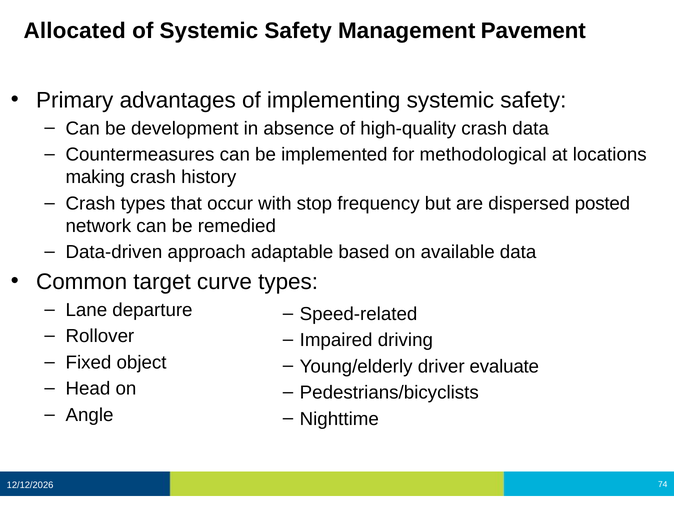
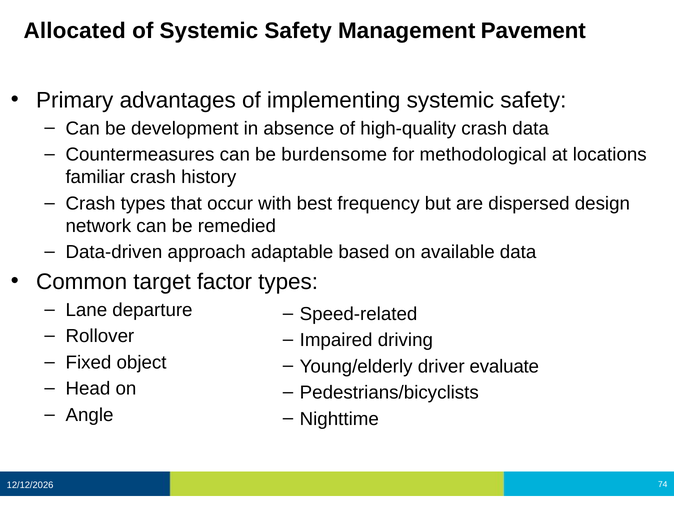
implemented: implemented -> burdensome
making: making -> familiar
stop: stop -> best
posted: posted -> design
curve: curve -> factor
